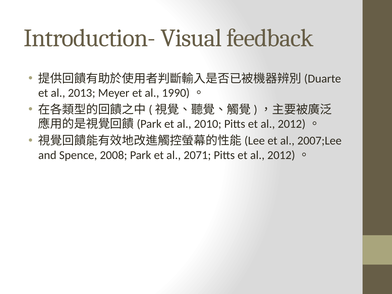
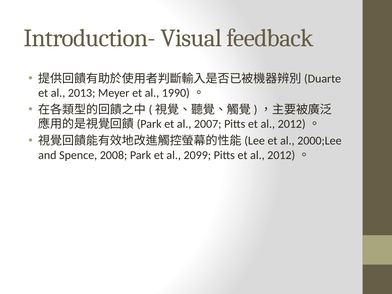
2010: 2010 -> 2007
2007;Lee: 2007;Lee -> 2000;Lee
2071: 2071 -> 2099
